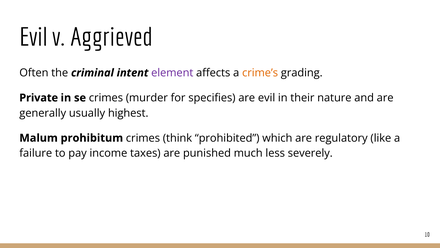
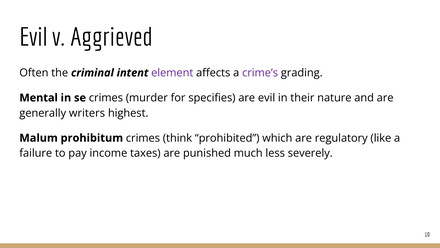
crime’s colour: orange -> purple
Private: Private -> Mental
usually: usually -> writers
